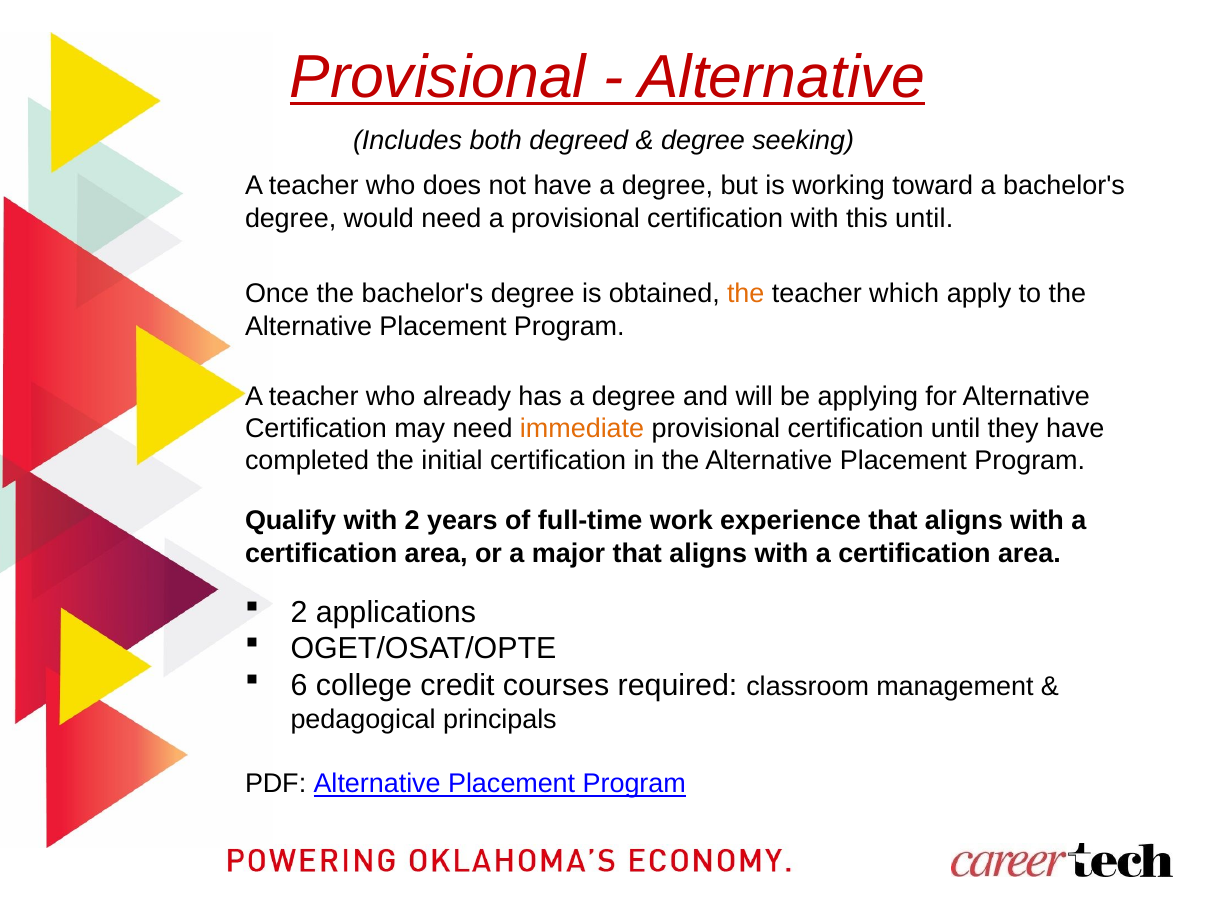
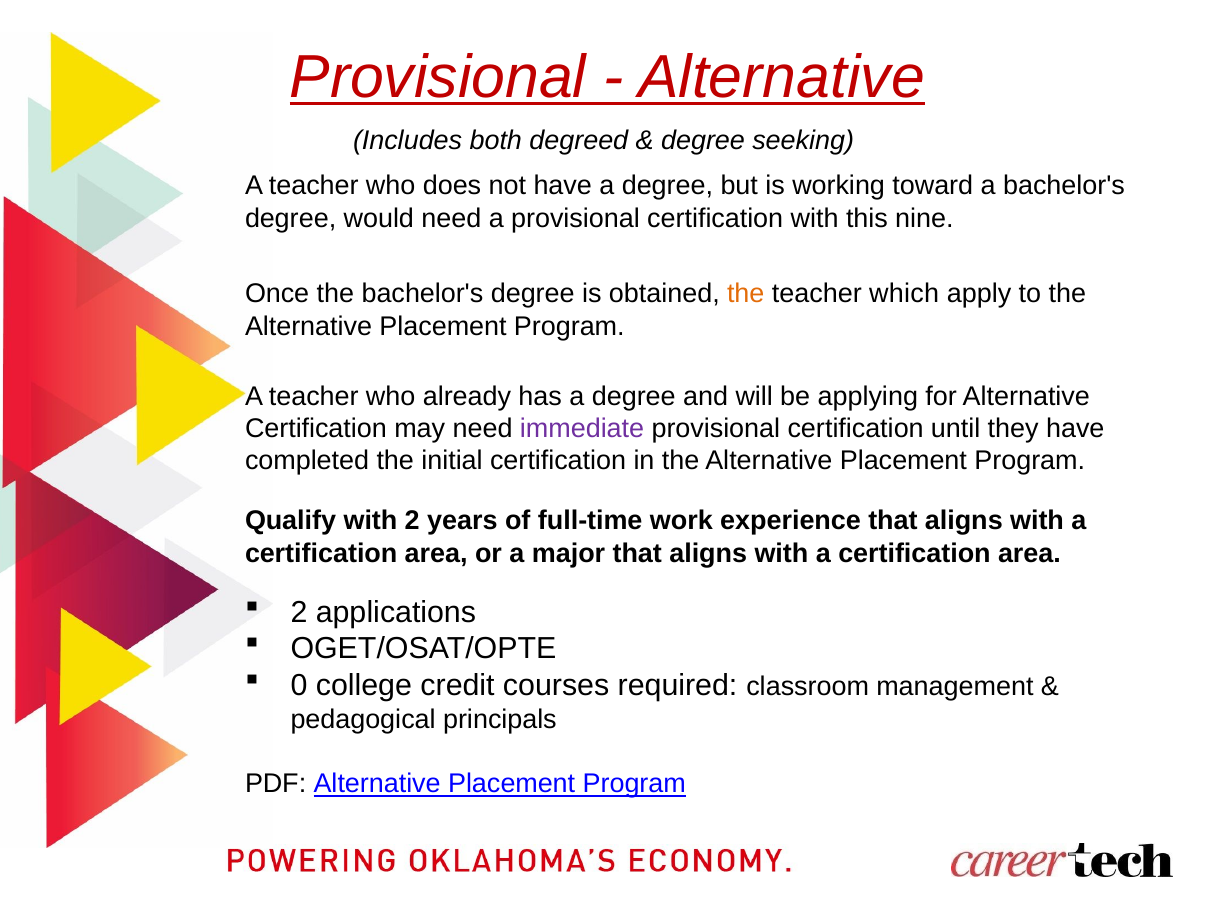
this until: until -> nine
immediate colour: orange -> purple
6: 6 -> 0
